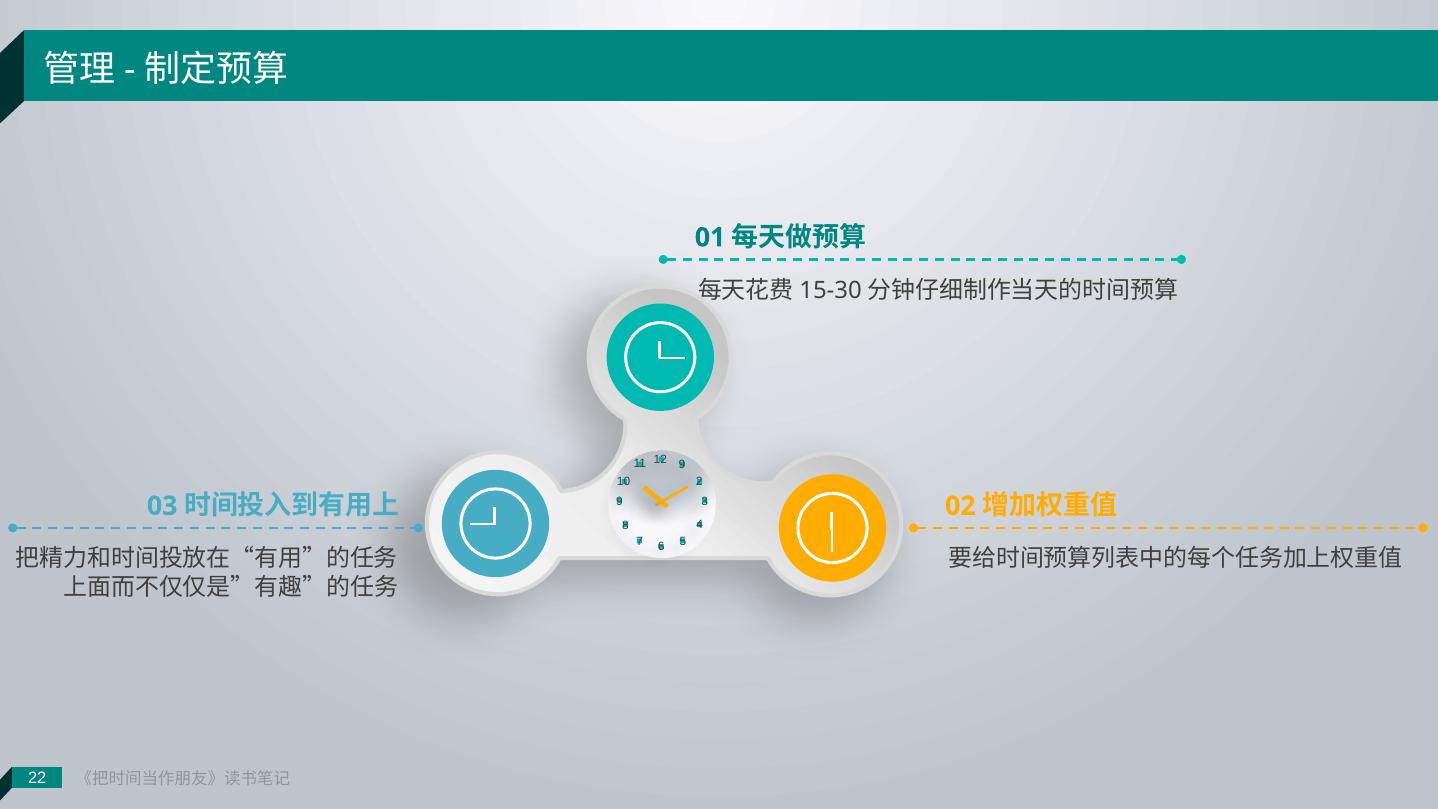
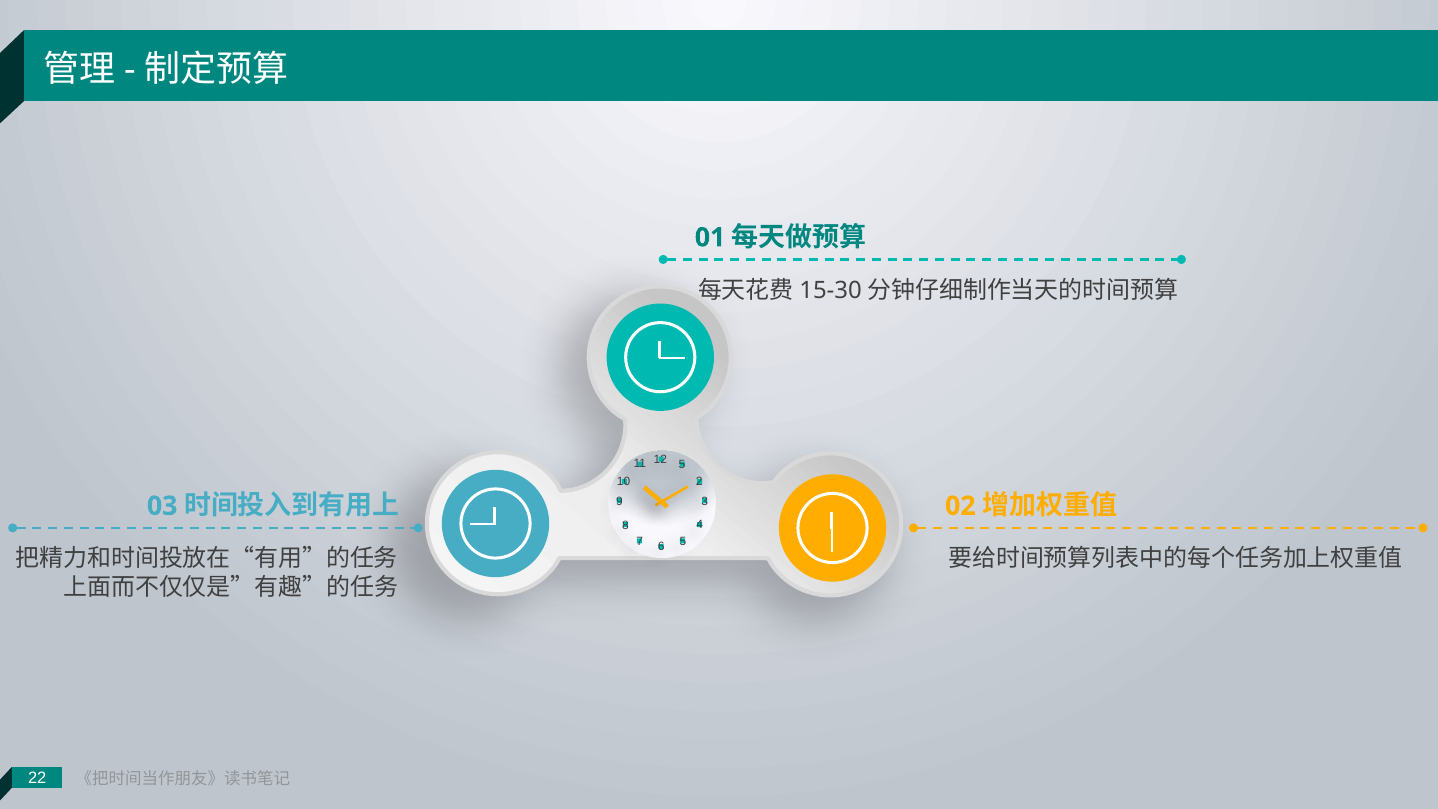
12 9: 9 -> 5
